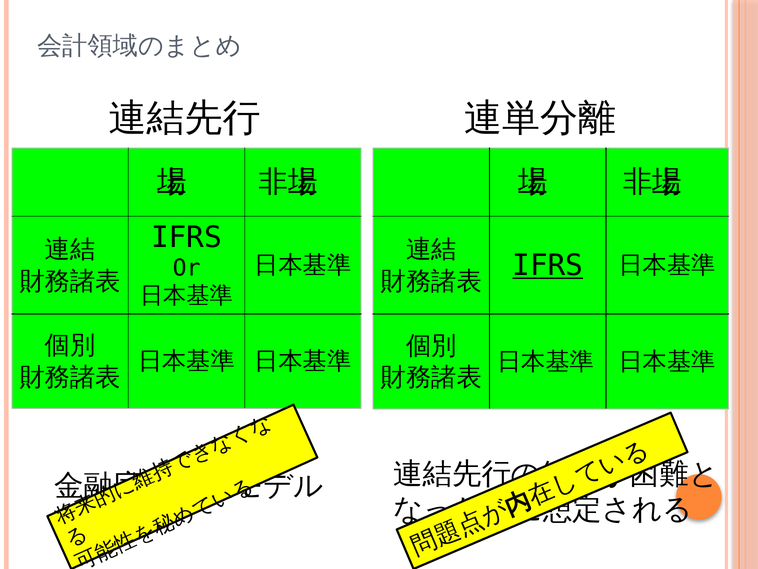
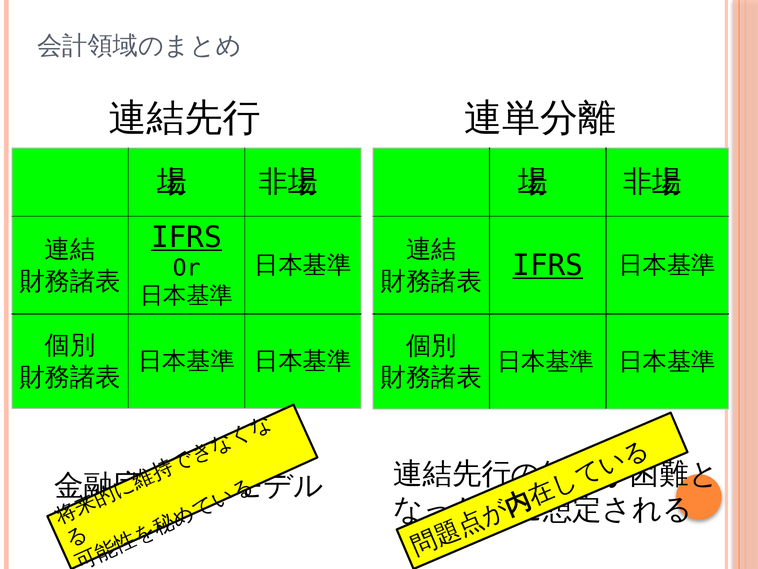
IFRS at (187, 237) underline: none -> present
